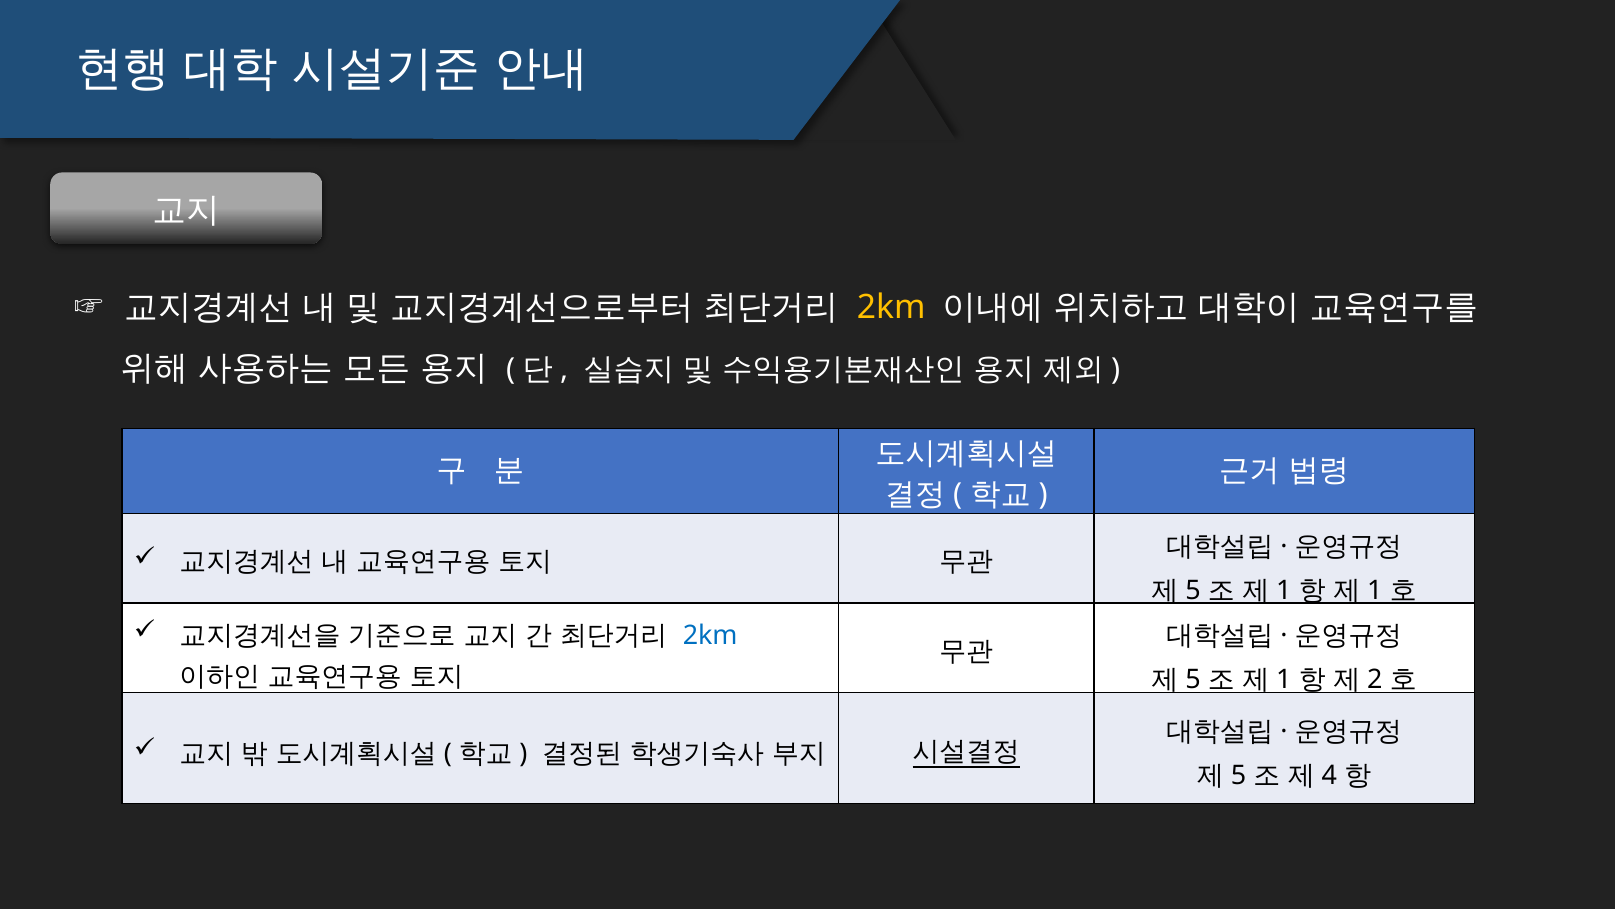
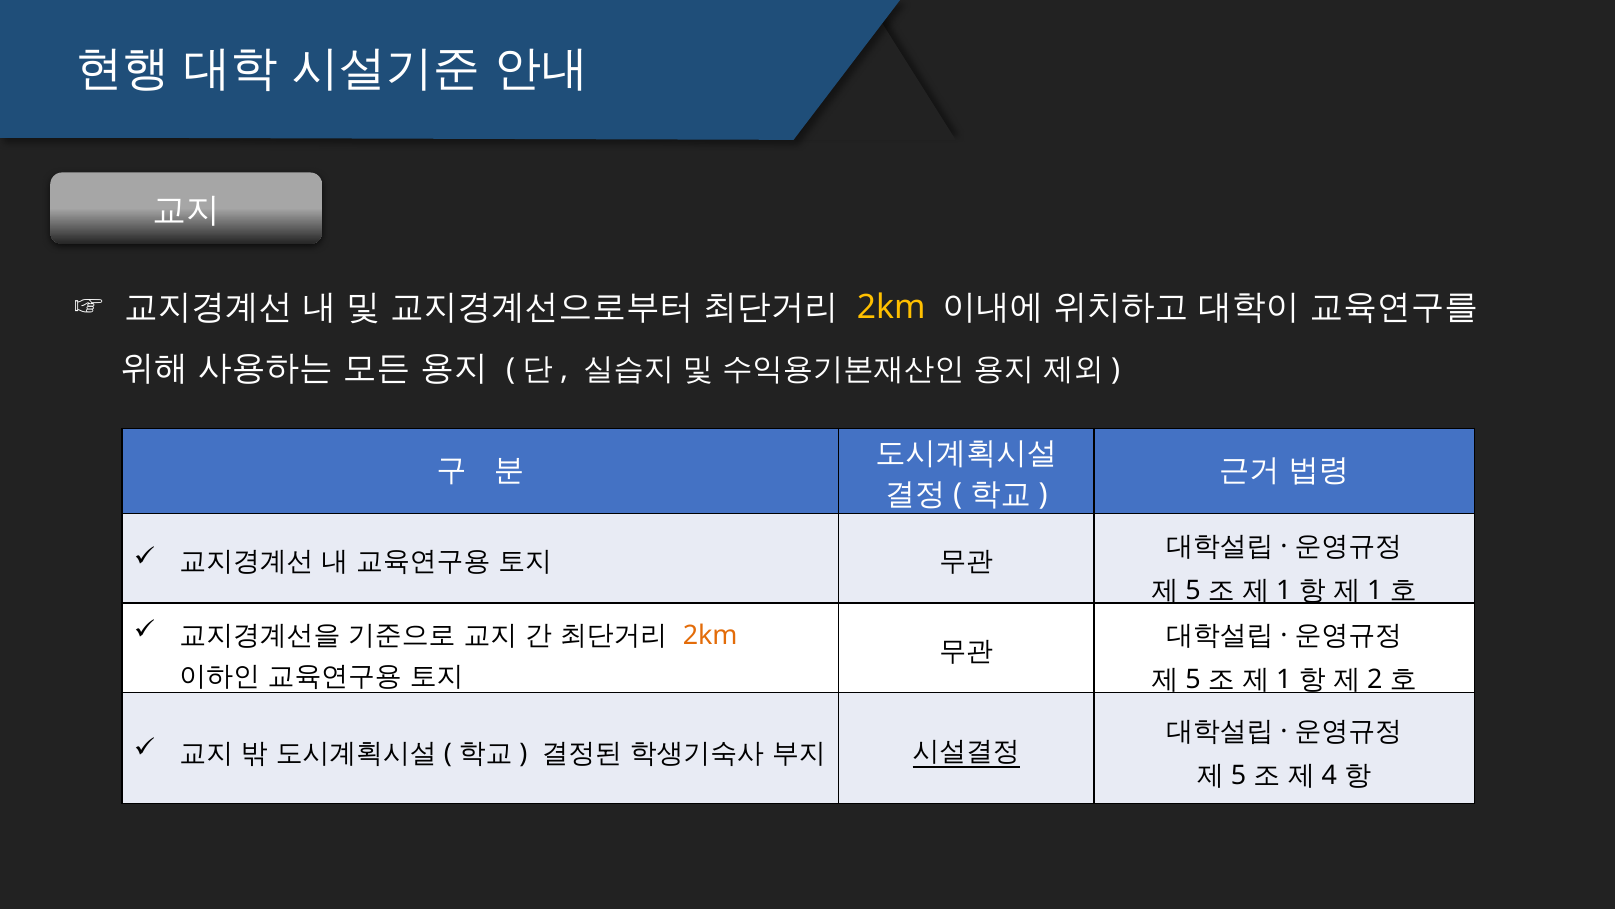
2km at (710, 636) colour: blue -> orange
